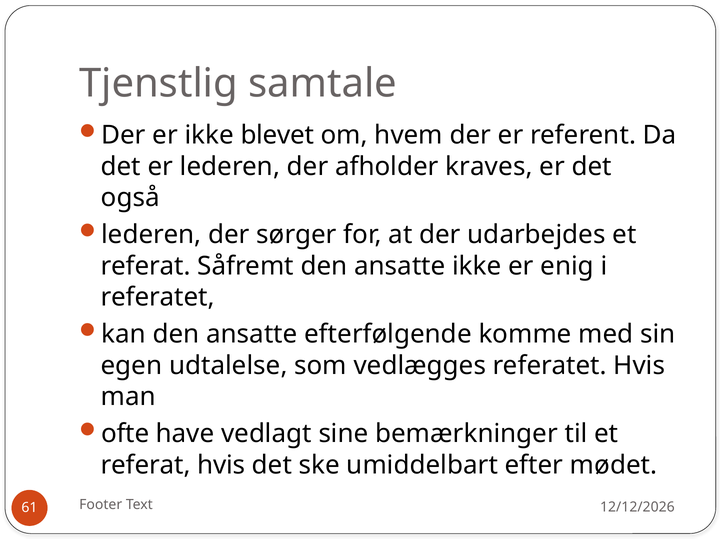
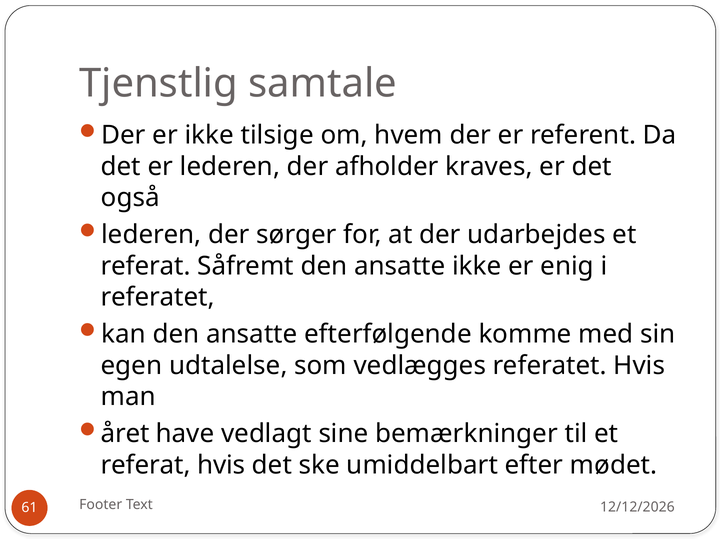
blevet: blevet -> tilsige
ofte: ofte -> året
